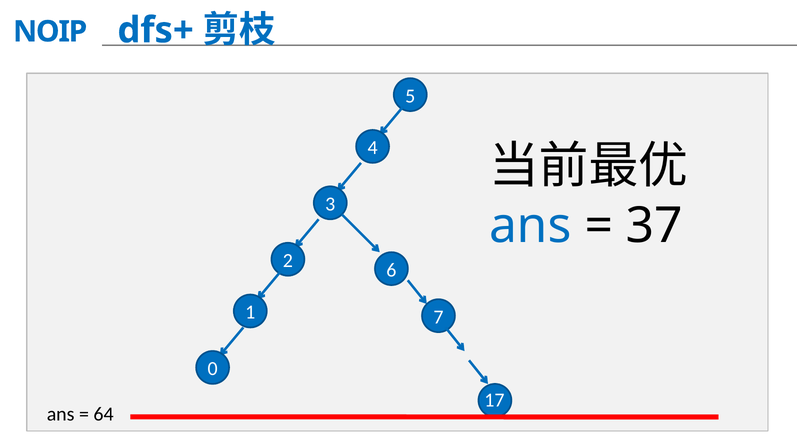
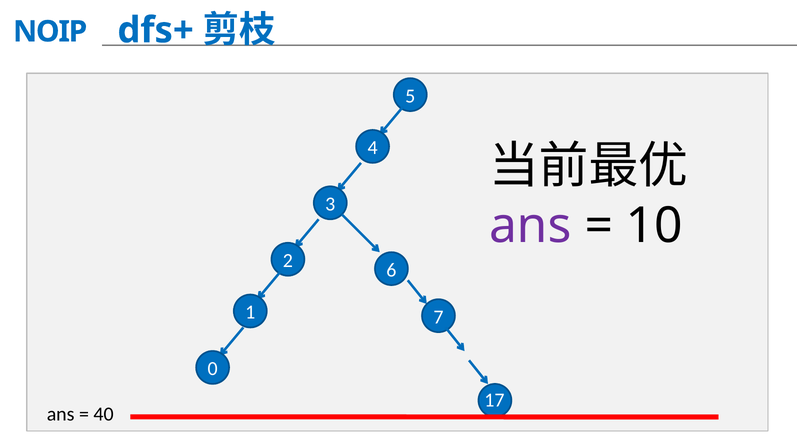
ans at (530, 226) colour: blue -> purple
37: 37 -> 10
64: 64 -> 40
